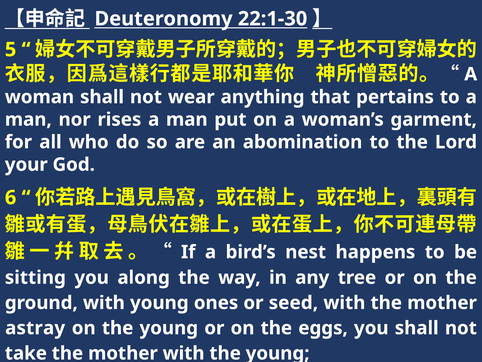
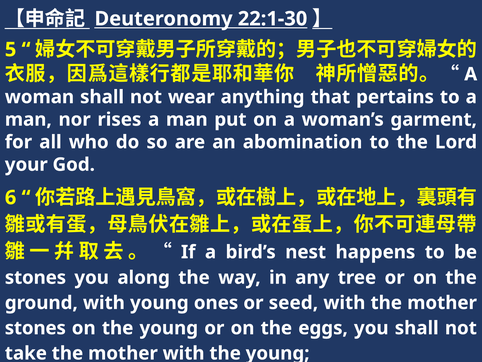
sitting at (35, 277): sitting -> stones
astray at (35, 328): astray -> stones
